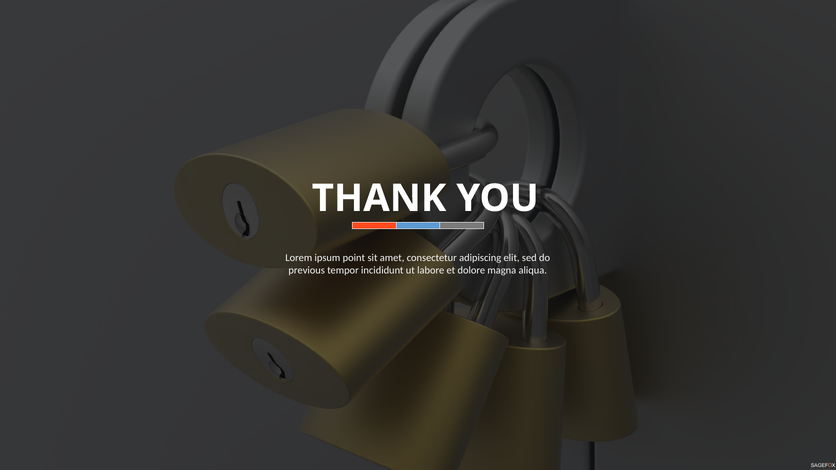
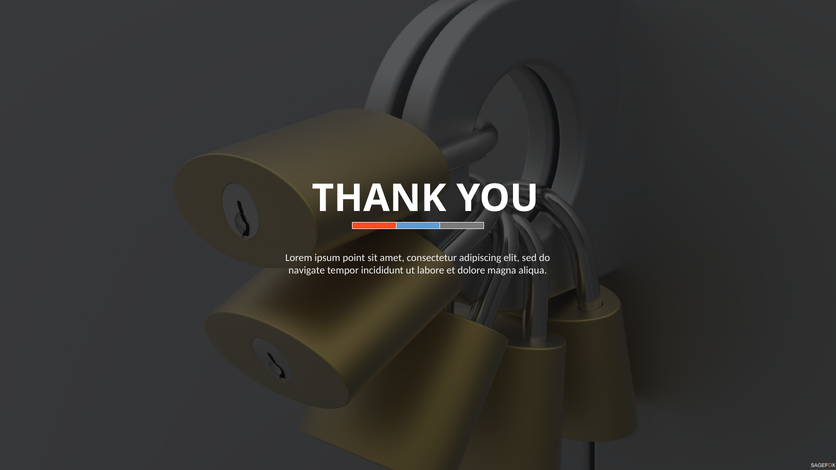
previous: previous -> navigate
